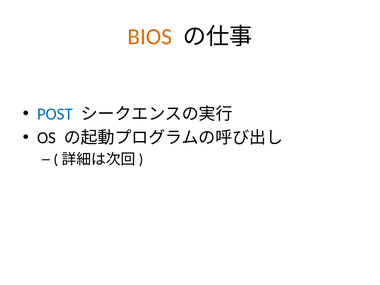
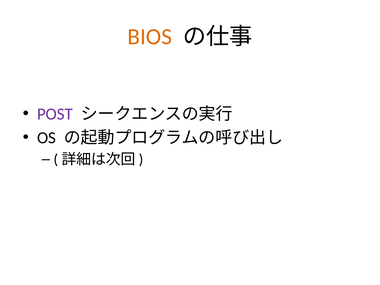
POST colour: blue -> purple
